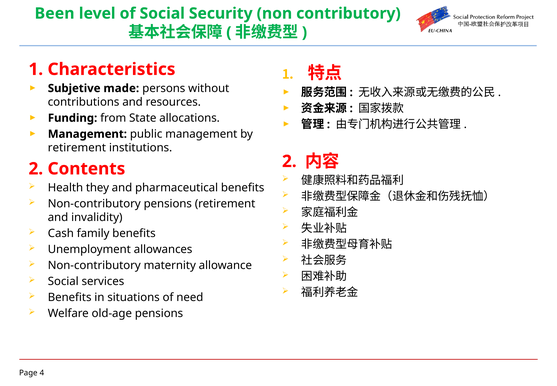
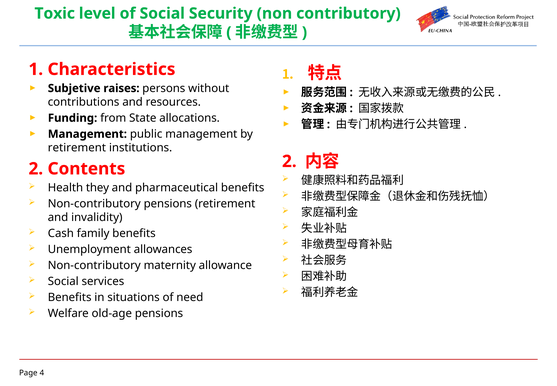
Been: Been -> Toxic
made: made -> raises
